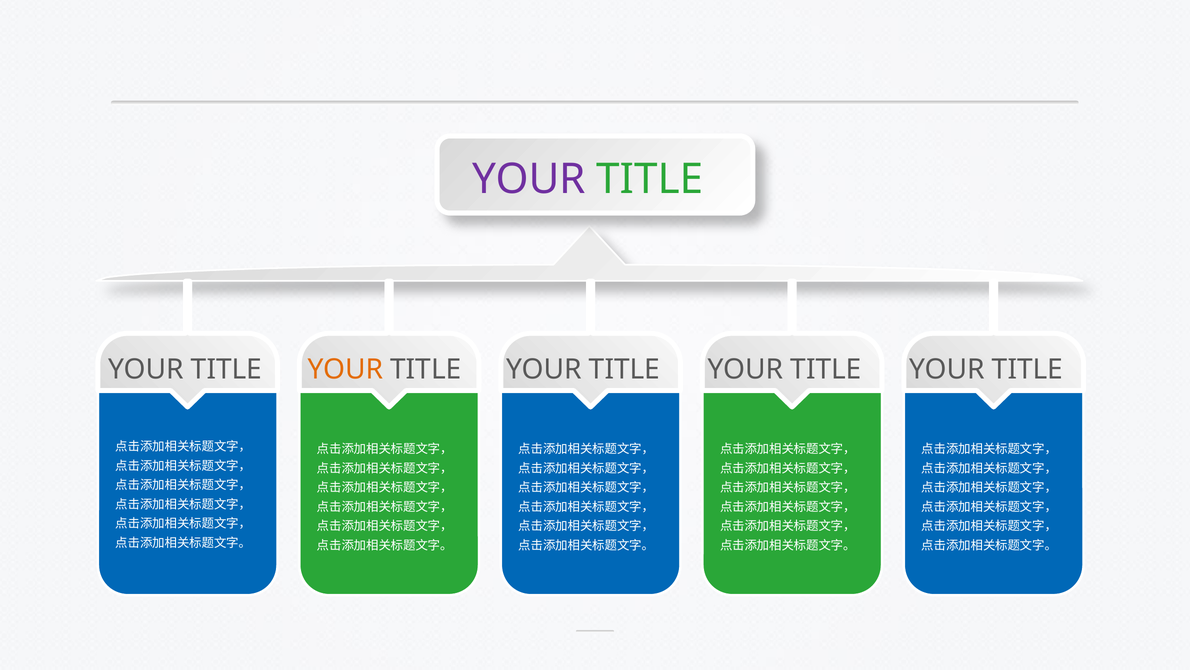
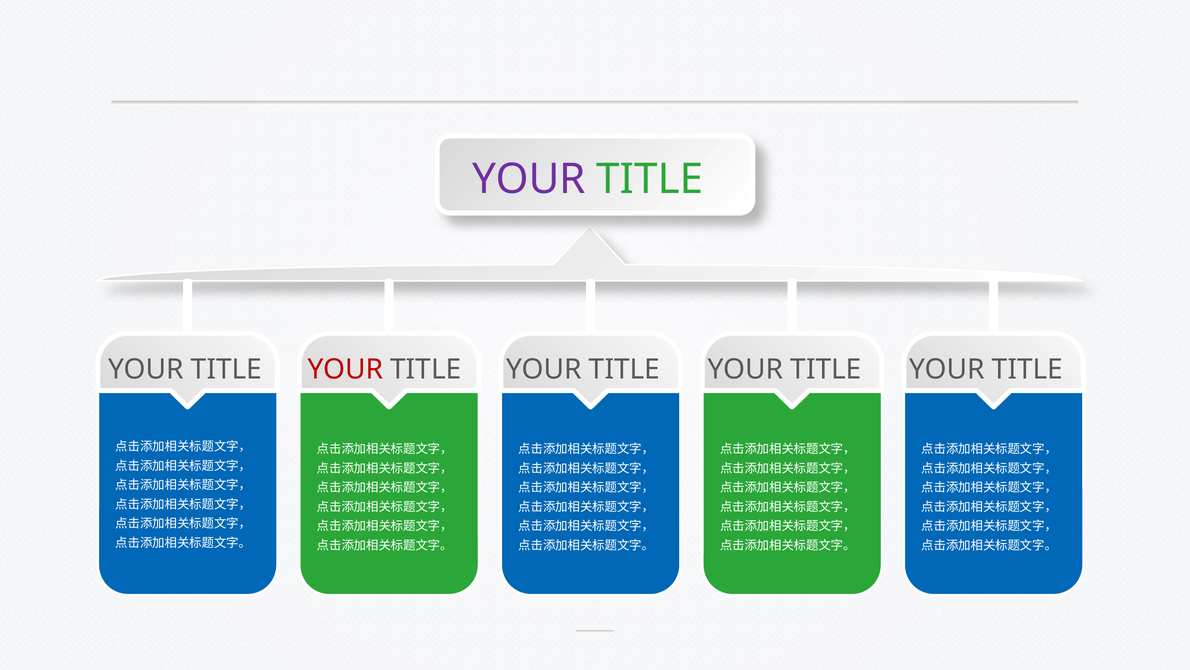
YOUR at (345, 369) colour: orange -> red
